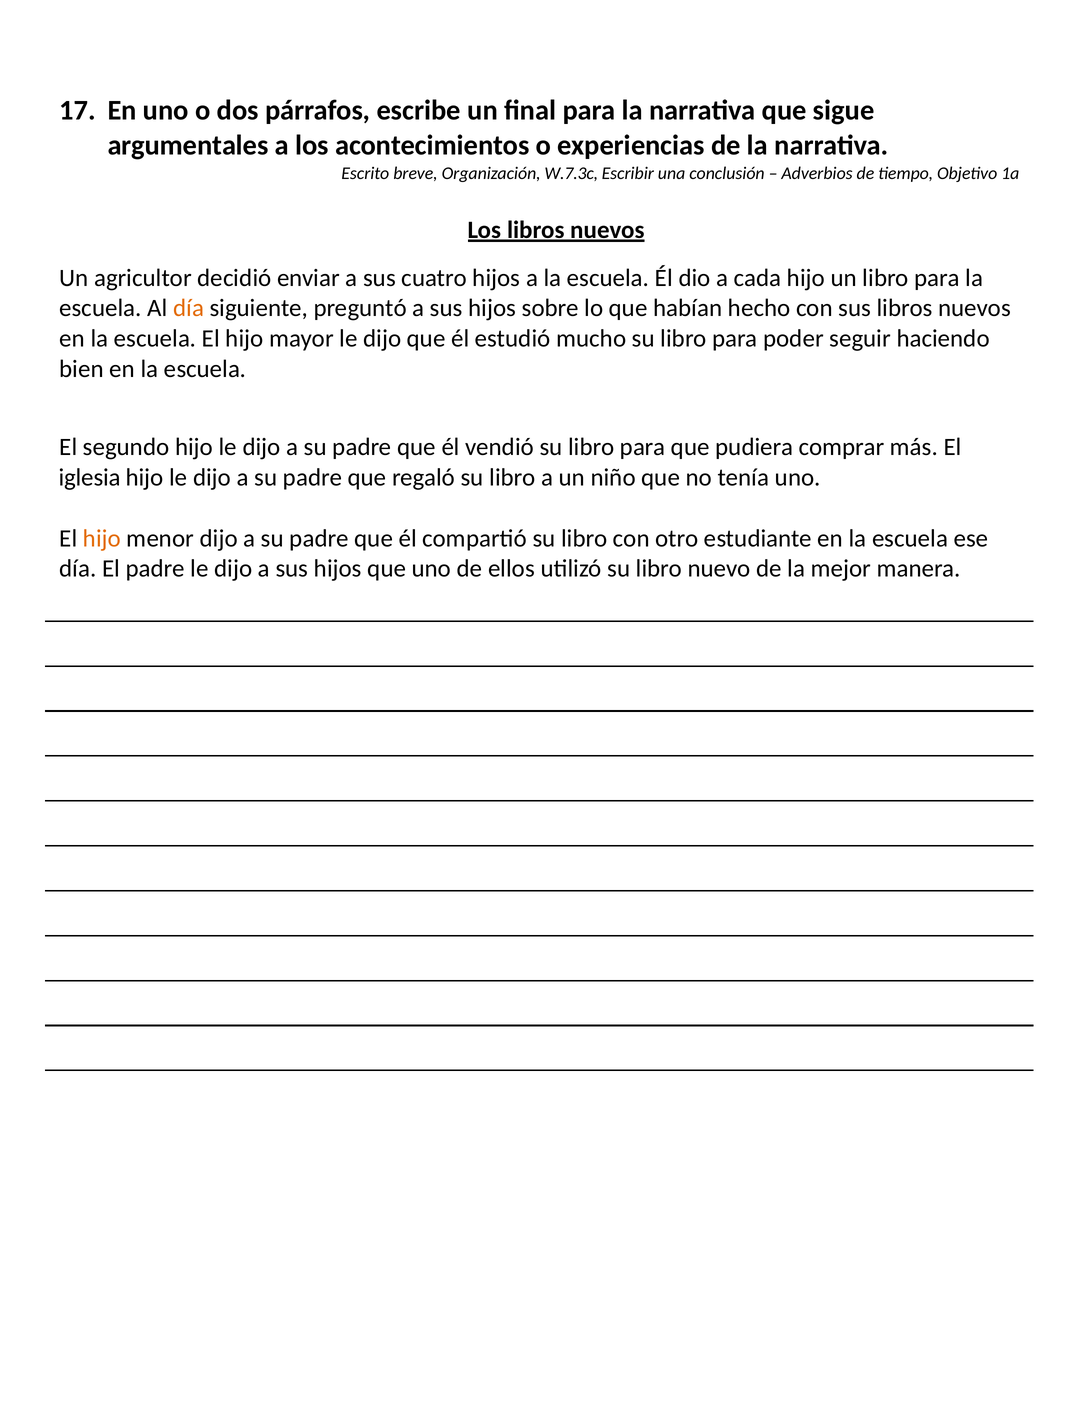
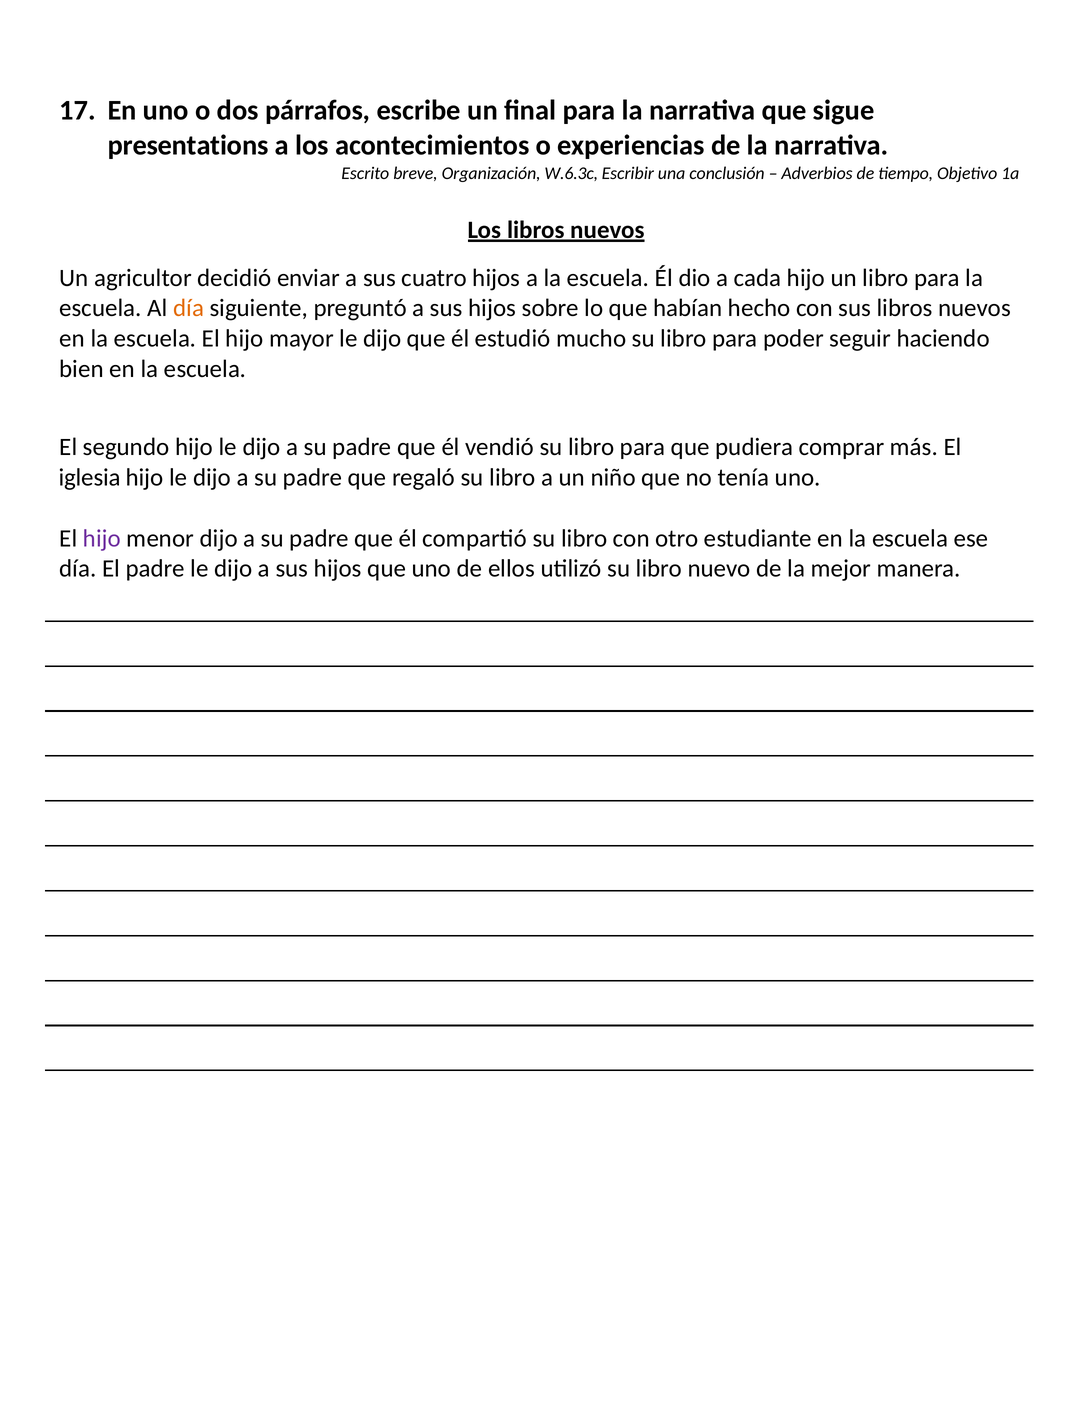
argumentales: argumentales -> presentations
W.7.3c: W.7.3c -> W.6.3c
hijo at (102, 538) colour: orange -> purple
